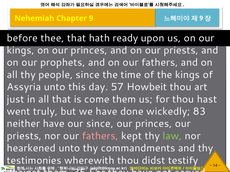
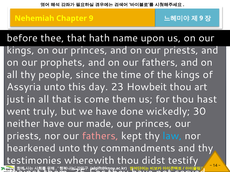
ready: ready -> name
57: 57 -> 23
83: 83 -> 30
our since: since -> made
law colour: light green -> light blue
